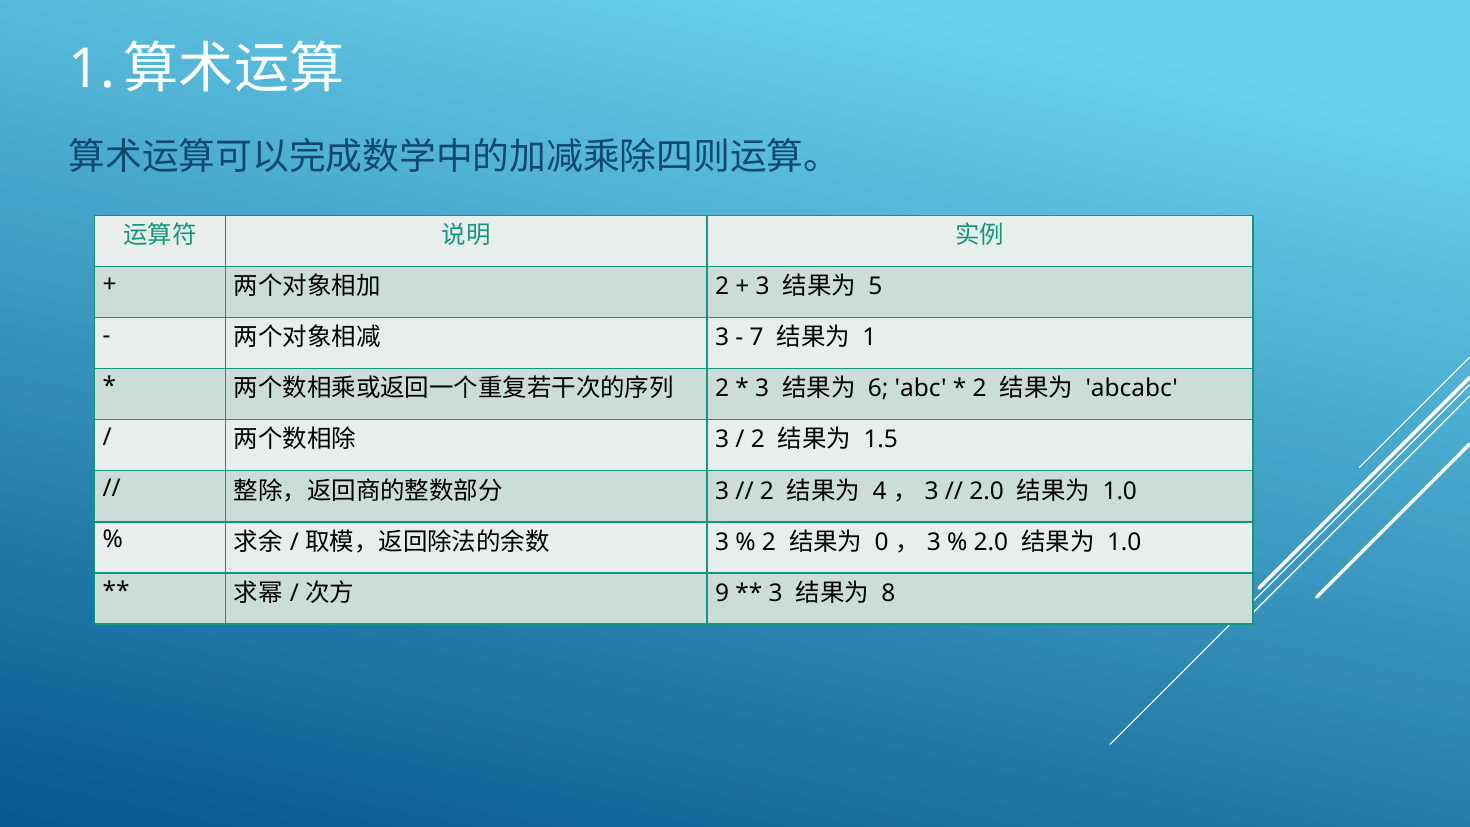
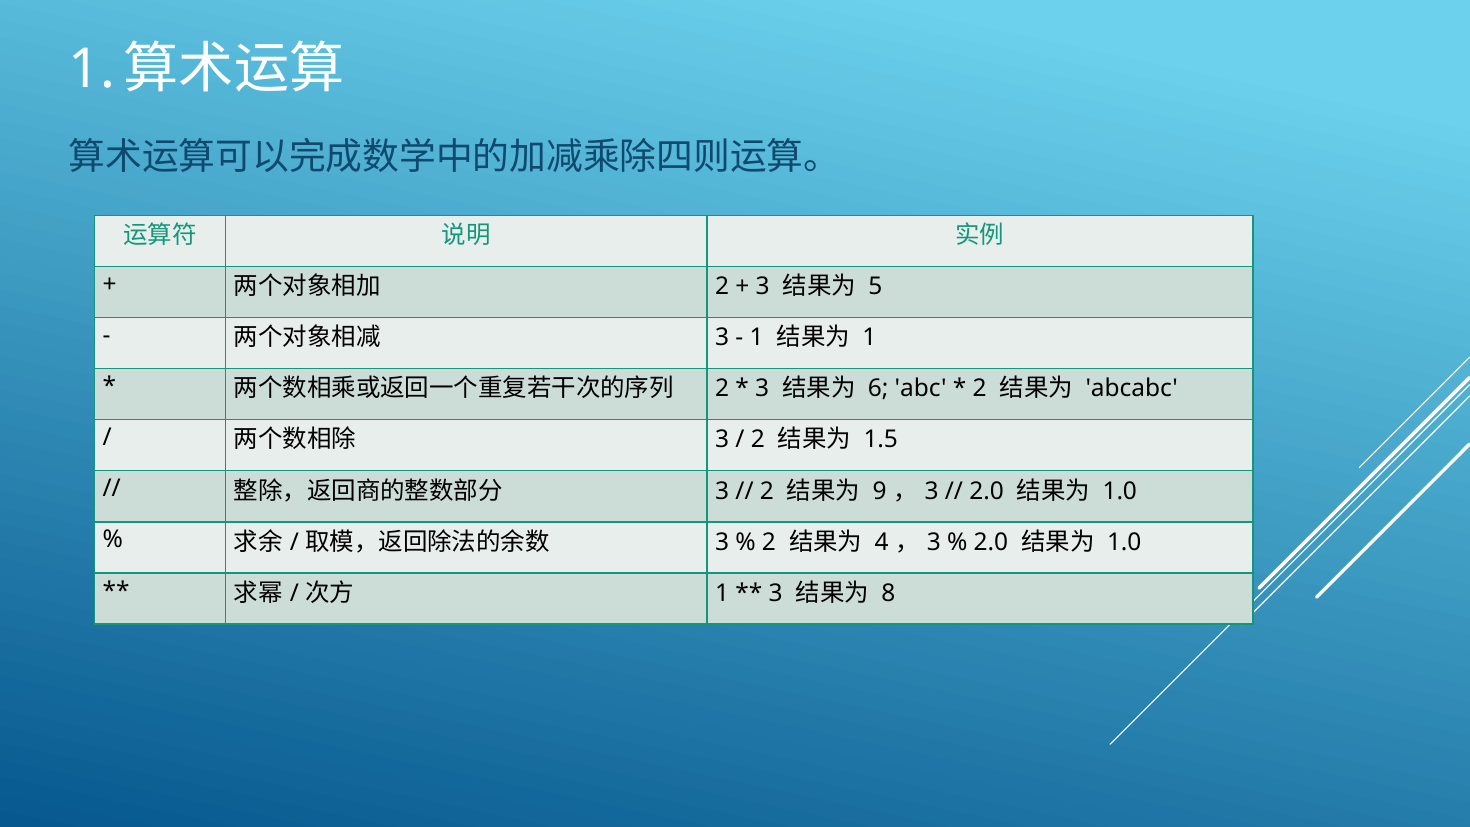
7 at (757, 338): 7 -> 1
4: 4 -> 9
0: 0 -> 4
9 at (722, 593): 9 -> 1
